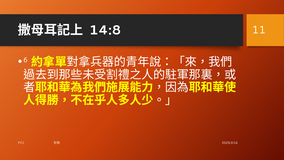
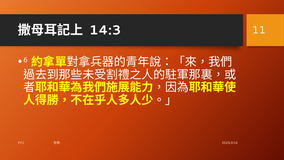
14:8: 14:8 -> 14:3
